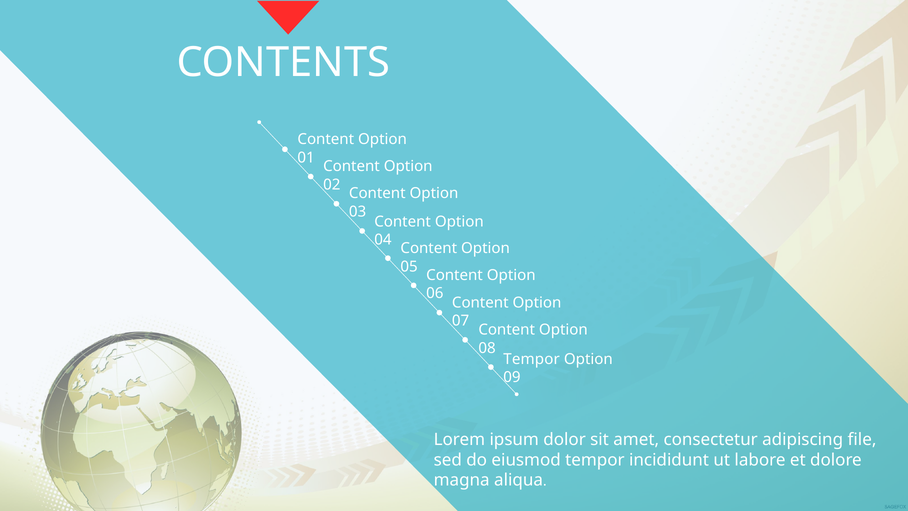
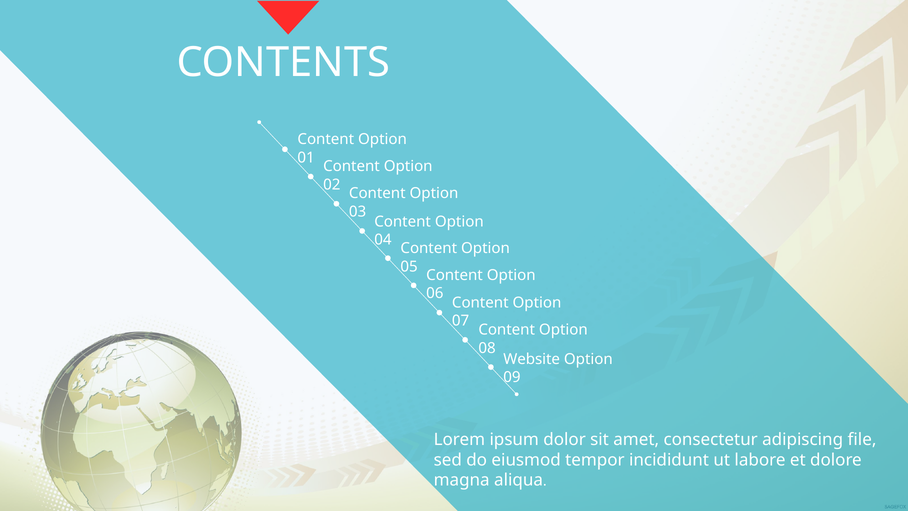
Tempor at (532, 359): Tempor -> Website
